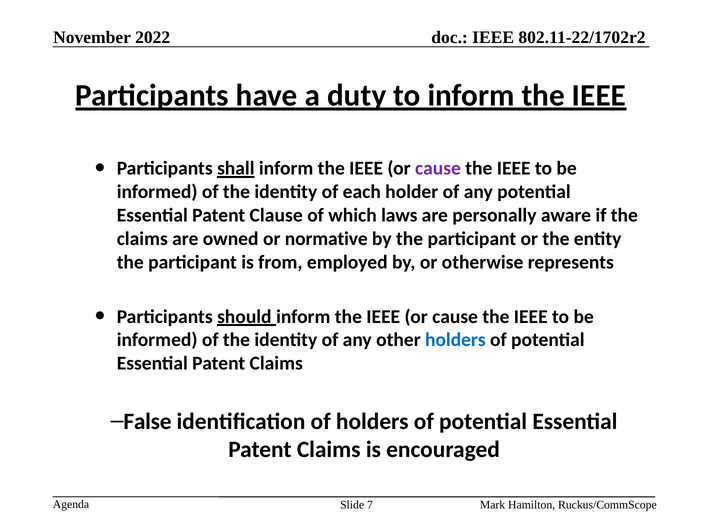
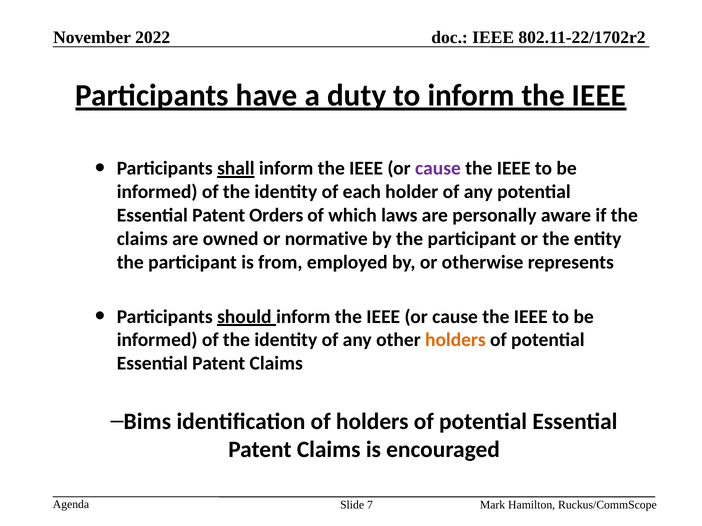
Clause: Clause -> Orders
holders at (455, 340) colour: blue -> orange
False: False -> Bims
